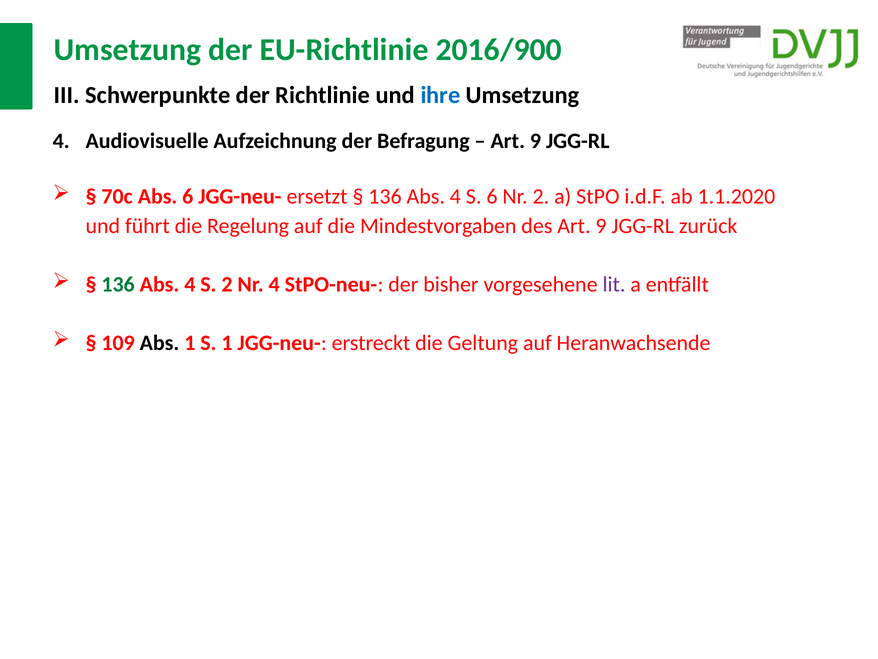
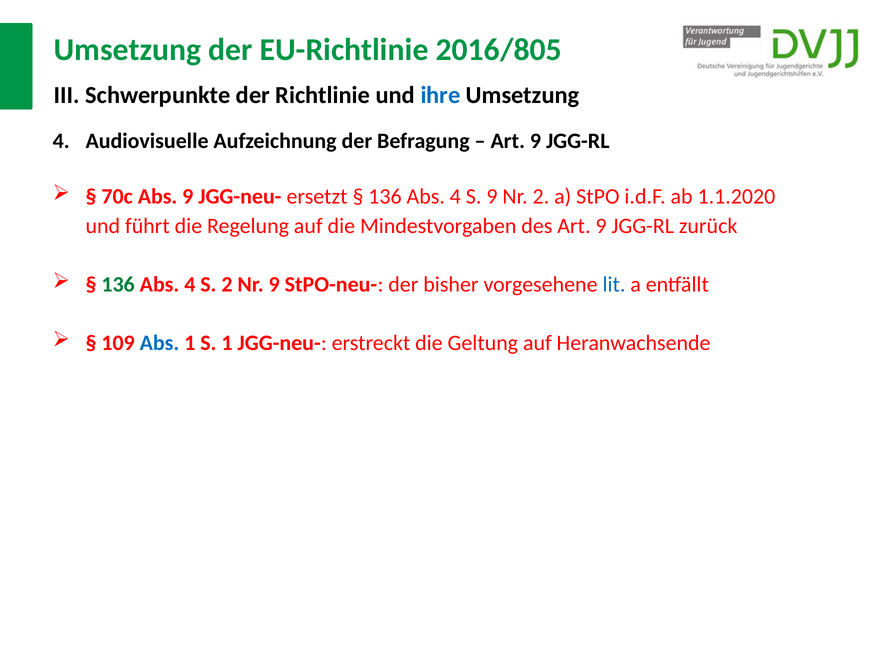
2016/900: 2016/900 -> 2016/805
Abs 6: 6 -> 9
S 6: 6 -> 9
Nr 4: 4 -> 9
lit colour: purple -> blue
Abs at (159, 343) colour: black -> blue
